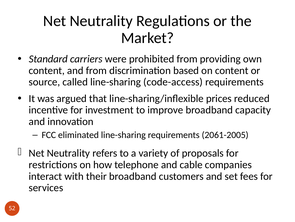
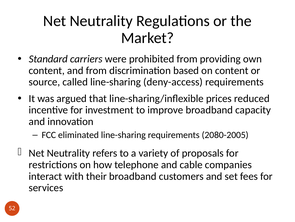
code-access: code-access -> deny-access
2061-2005: 2061-2005 -> 2080-2005
